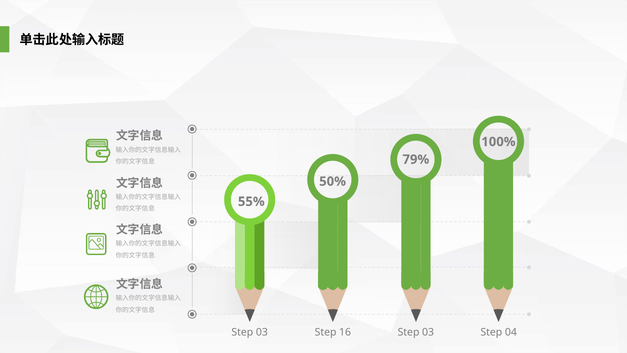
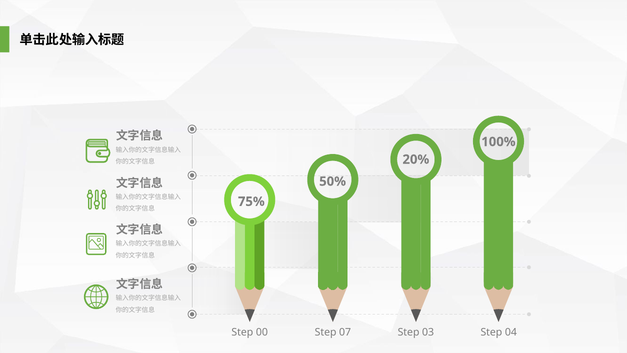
79%: 79% -> 20%
55%: 55% -> 75%
03 at (262, 332): 03 -> 00
16: 16 -> 07
